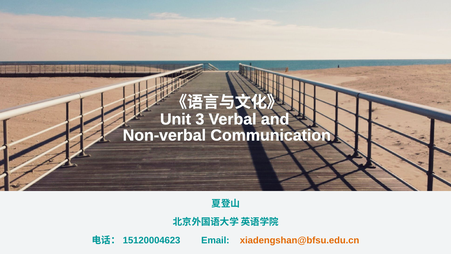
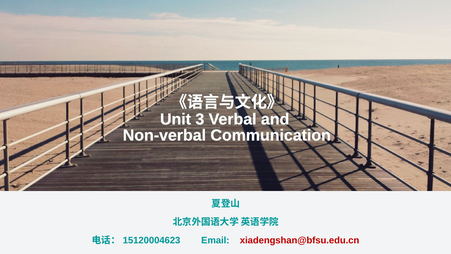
xiadengshan@bfsu.edu.cn colour: orange -> red
